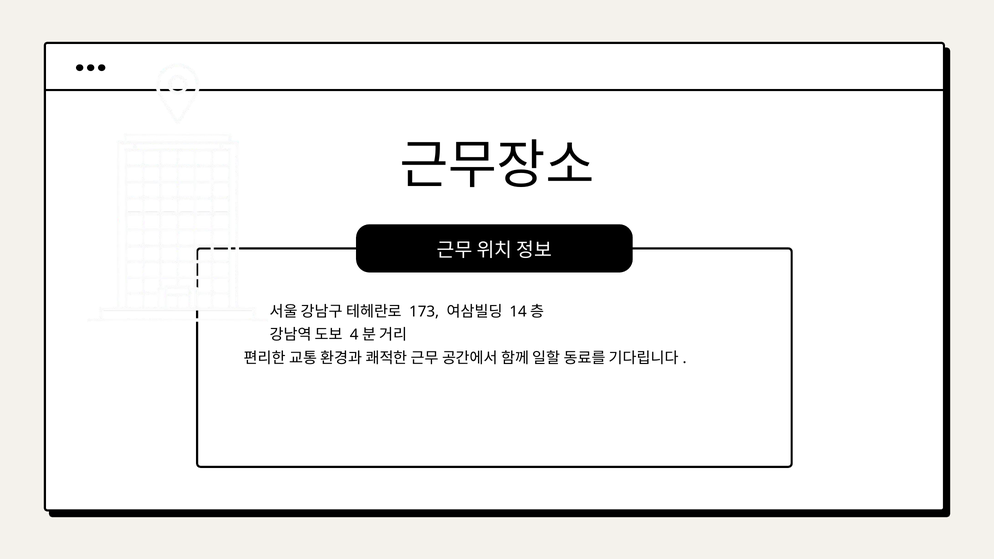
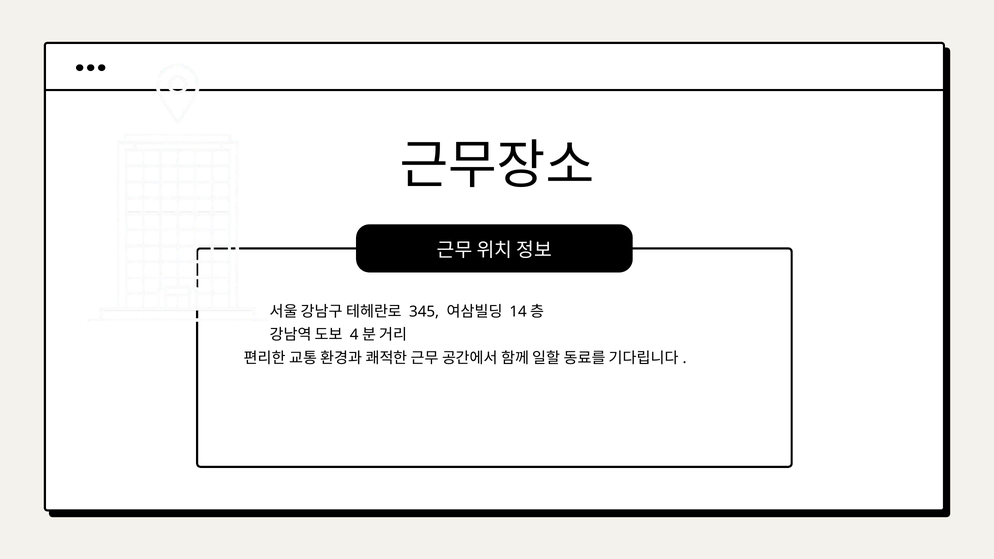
173: 173 -> 345
